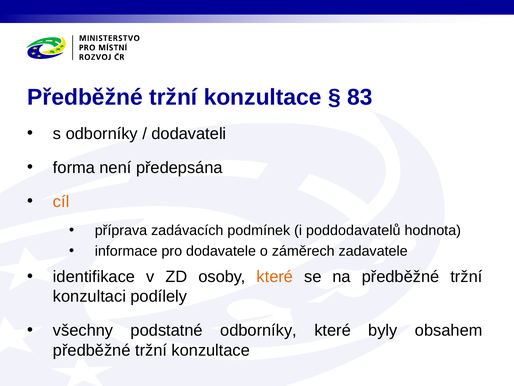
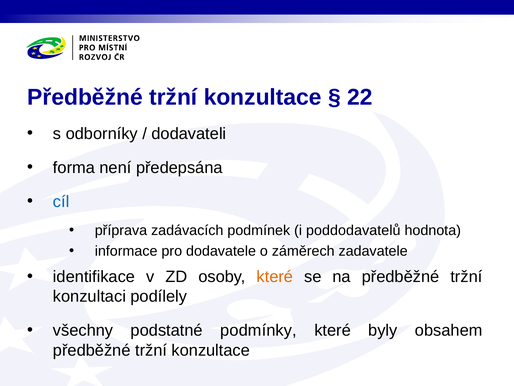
83: 83 -> 22
cíl colour: orange -> blue
podstatné odborníky: odborníky -> podmínky
